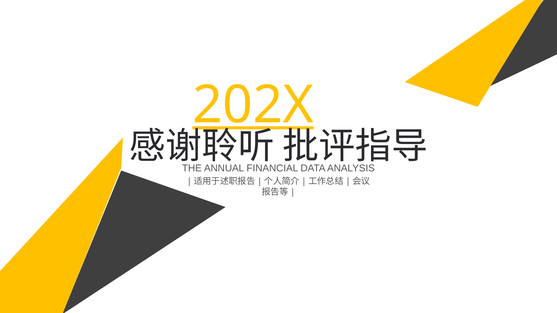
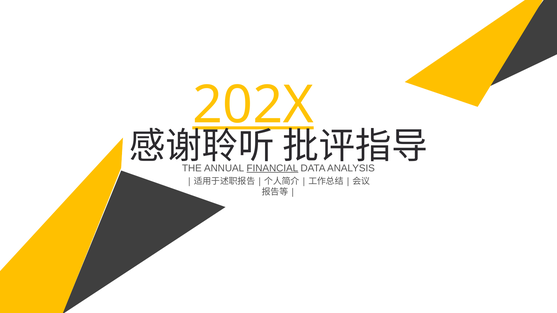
FINANCIAL underline: none -> present
